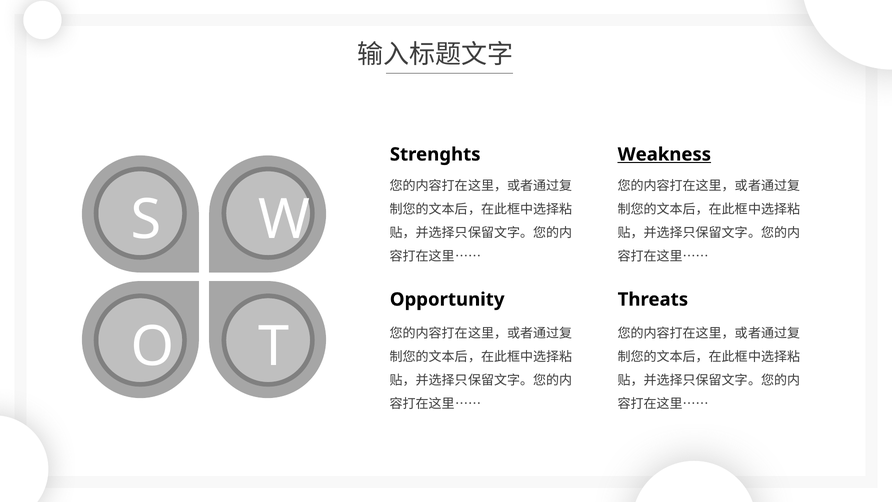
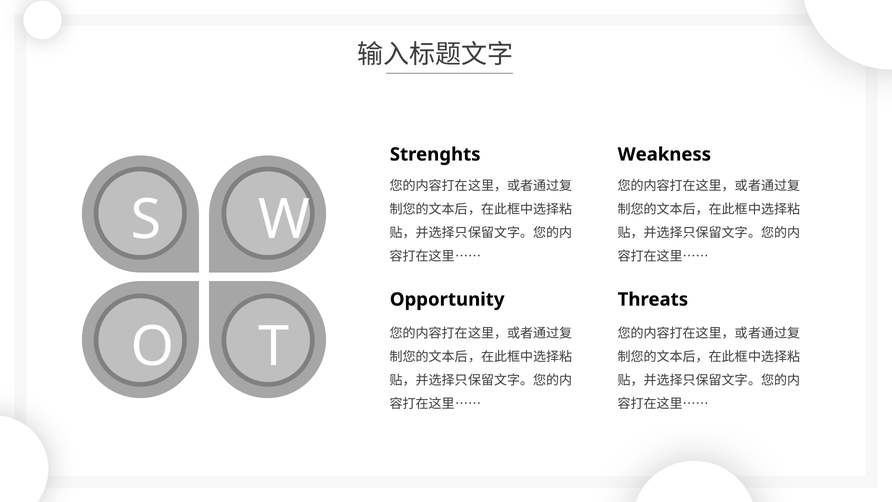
Weakness underline: present -> none
